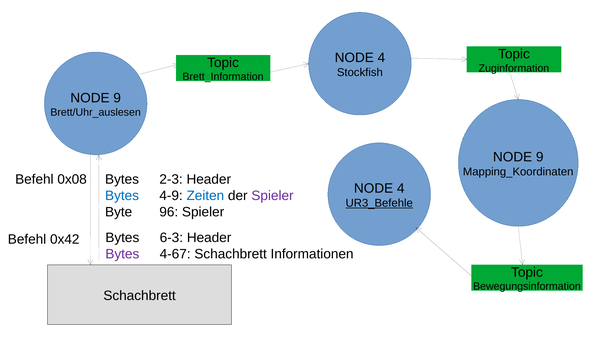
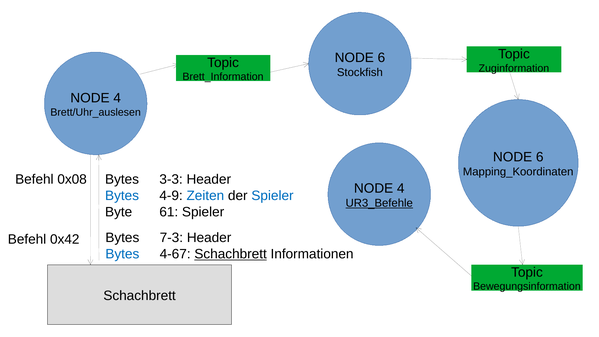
4 at (381, 58): 4 -> 6
9 at (117, 98): 9 -> 4
9 at (540, 157): 9 -> 6
2-3: 2-3 -> 3-3
Spieler at (272, 196) colour: purple -> blue
96: 96 -> 61
6-3: 6-3 -> 7-3
Bytes at (122, 254) colour: purple -> blue
Schachbrett at (231, 254) underline: none -> present
